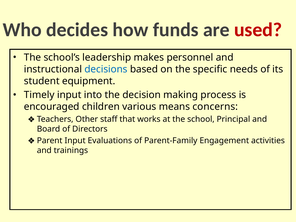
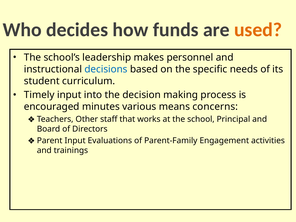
used colour: red -> orange
equipment: equipment -> curriculum
children: children -> minutes
